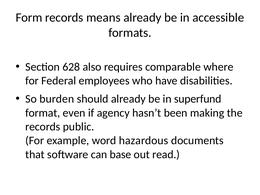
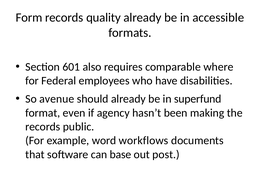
means: means -> quality
628: 628 -> 601
burden: burden -> avenue
hazardous: hazardous -> workflows
read: read -> post
